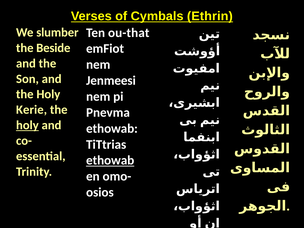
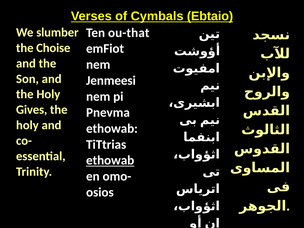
Ethrin: Ethrin -> Ebtaio
Beside: Beside -> Choise
Kerie: Kerie -> Gives
holy at (27, 125) underline: present -> none
